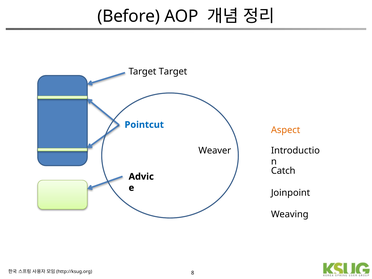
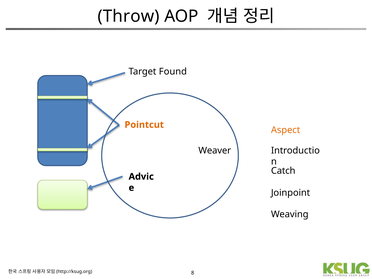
Before: Before -> Throw
Target Target: Target -> Found
Pointcut colour: blue -> orange
